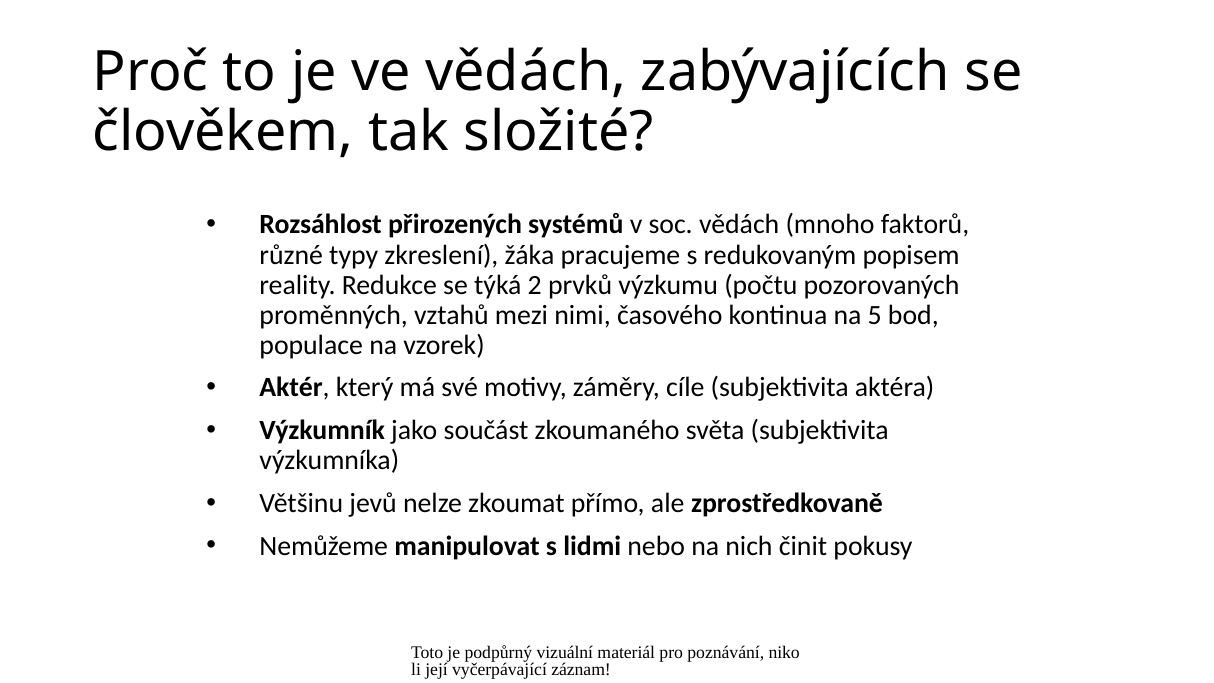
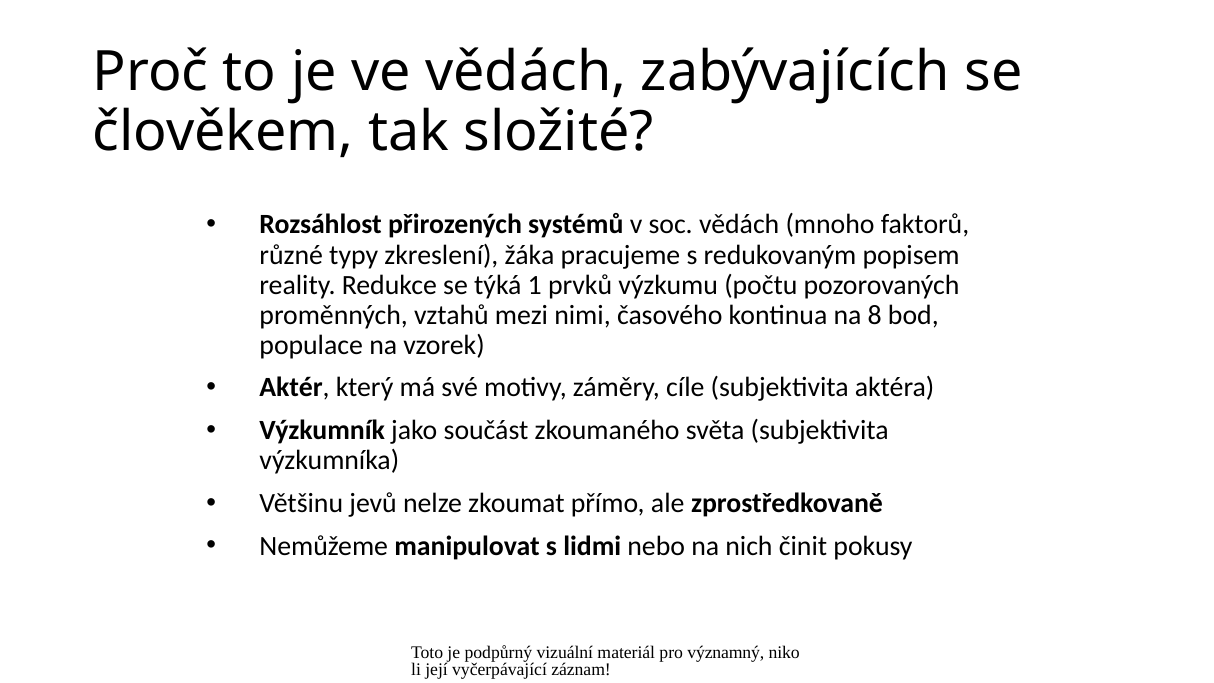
2: 2 -> 1
5: 5 -> 8
poznávání: poznávání -> významný
